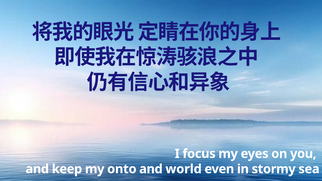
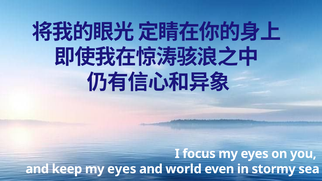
keep my onto: onto -> eyes
